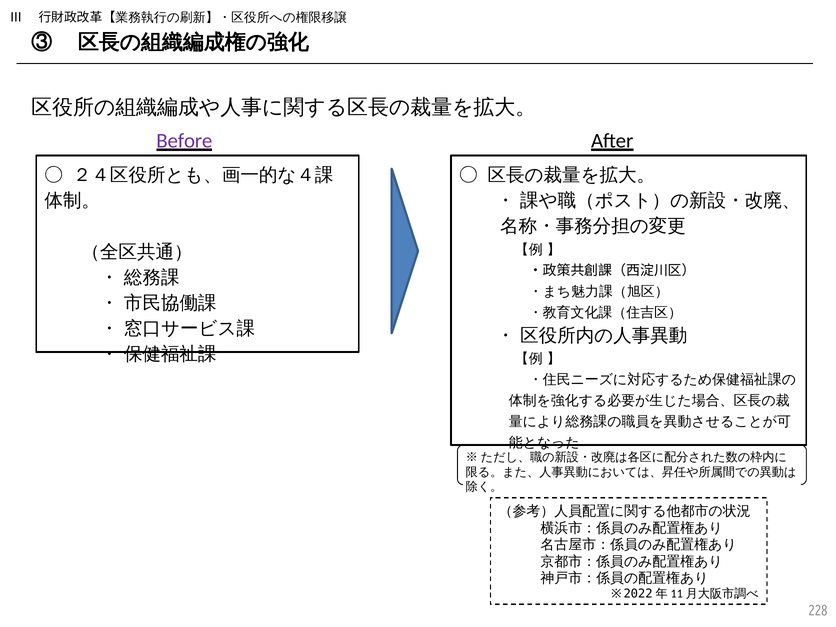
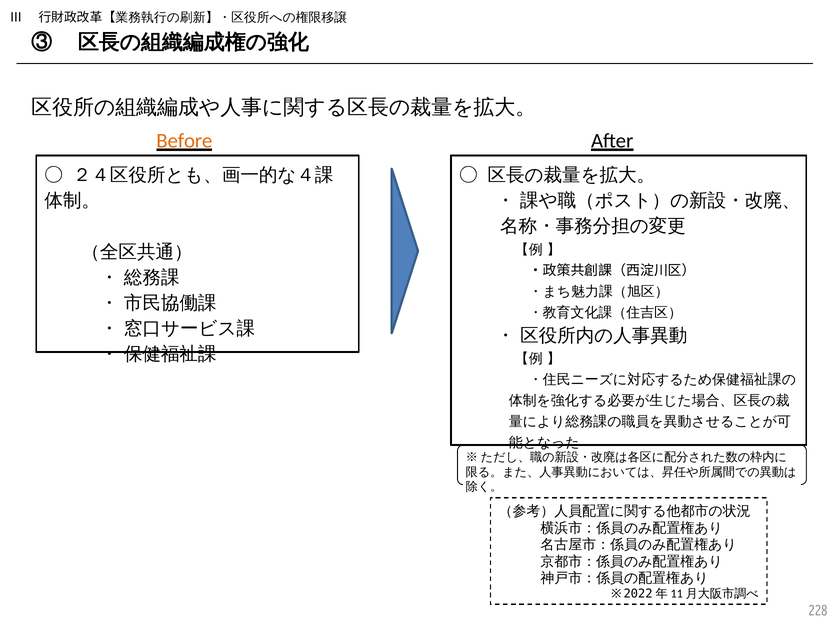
Before colour: purple -> orange
